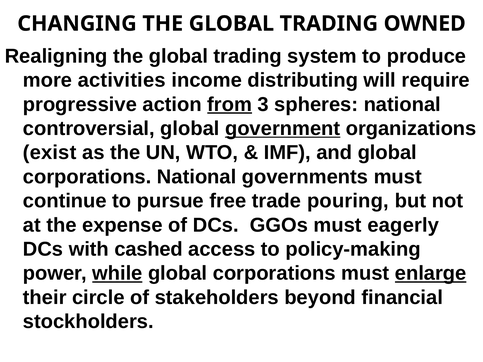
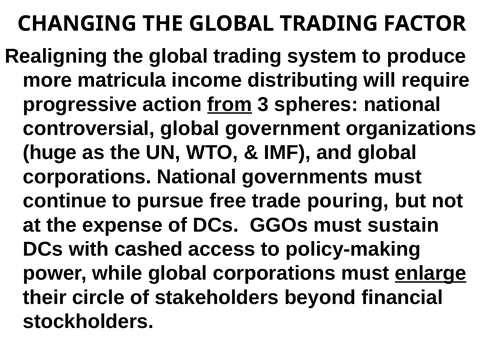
OWNED: OWNED -> FACTOR
activities: activities -> matricula
government underline: present -> none
exist: exist -> huge
eagerly: eagerly -> sustain
while underline: present -> none
